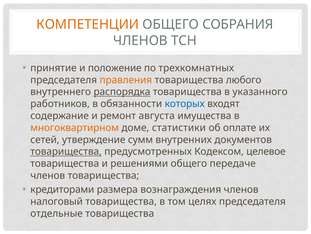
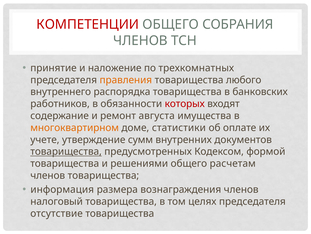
КОМПЕТЕНЦИИ colour: orange -> red
положение: положение -> наложение
распорядка underline: present -> none
указанного: указанного -> банковских
которых colour: blue -> red
сетей: сетей -> учете
целевое: целевое -> формой
передаче: передаче -> расчетам
кредиторами: кредиторами -> информация
отдельные: отдельные -> отсутствие
